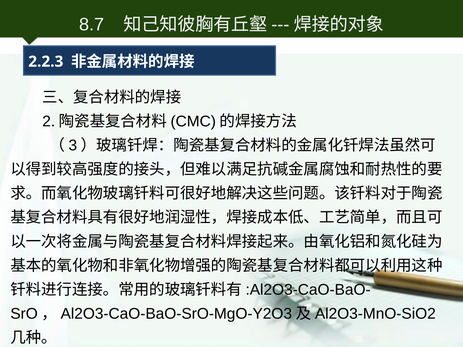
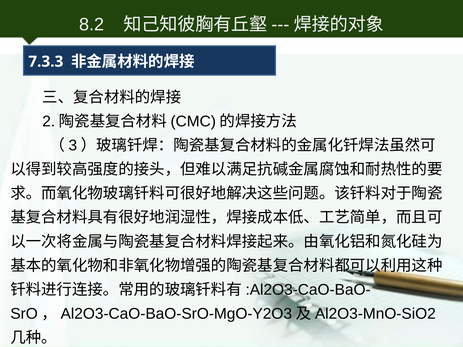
8.7: 8.7 -> 8.2
2.2.3: 2.2.3 -> 7.3.3
